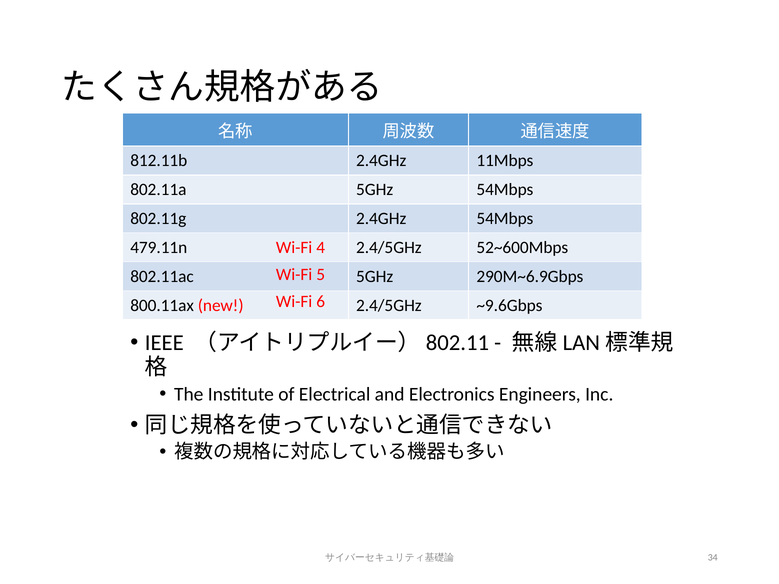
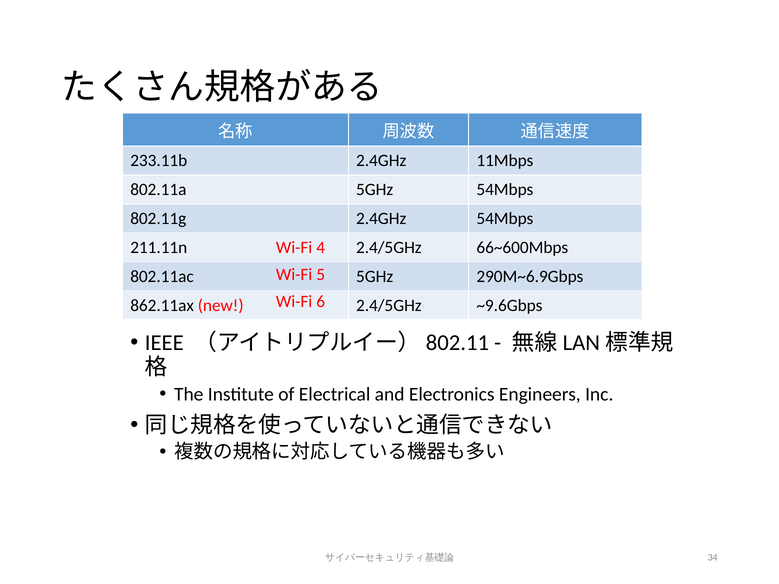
812.11b: 812.11b -> 233.11b
479.11n: 479.11n -> 211.11n
52~600Mbps: 52~600Mbps -> 66~600Mbps
800.11ax: 800.11ax -> 862.11ax
